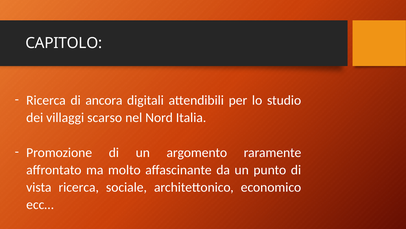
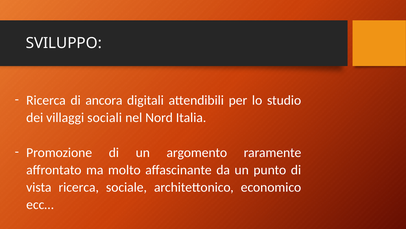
CAPITOLO: CAPITOLO -> SVILUPPO
scarso: scarso -> sociali
